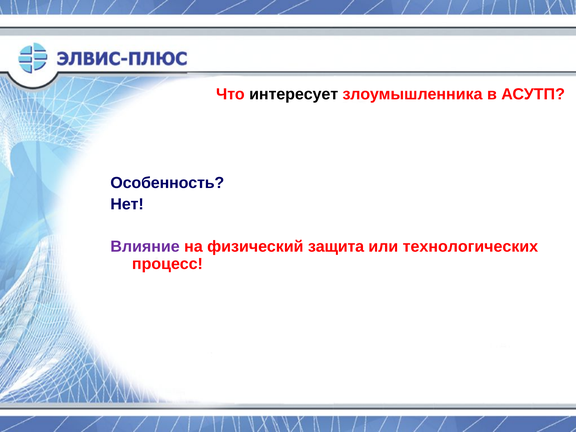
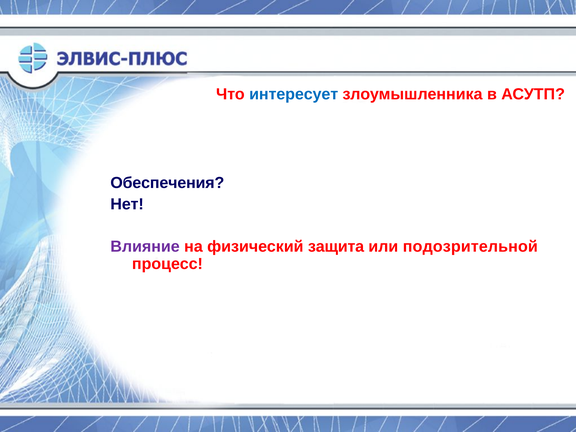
интересует colour: black -> blue
Особенность: Особенность -> Обеспечения
технологических: технологических -> подозрительной
